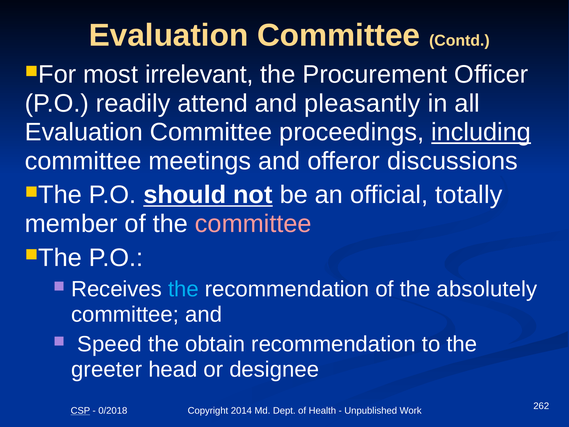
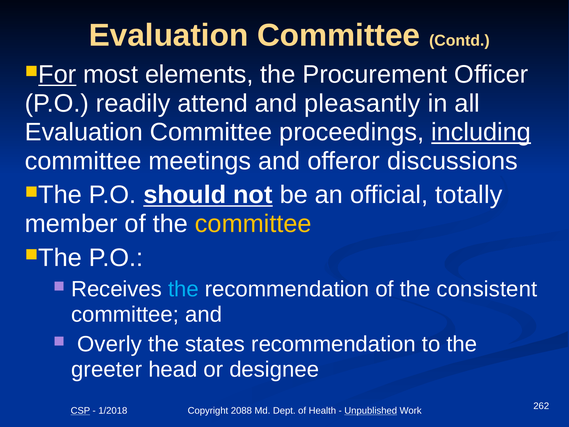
For underline: none -> present
irrelevant: irrelevant -> elements
committee at (253, 224) colour: pink -> yellow
absolutely: absolutely -> consistent
Speed: Speed -> Overly
obtain: obtain -> states
0/2018: 0/2018 -> 1/2018
2014: 2014 -> 2088
Unpublished underline: none -> present
